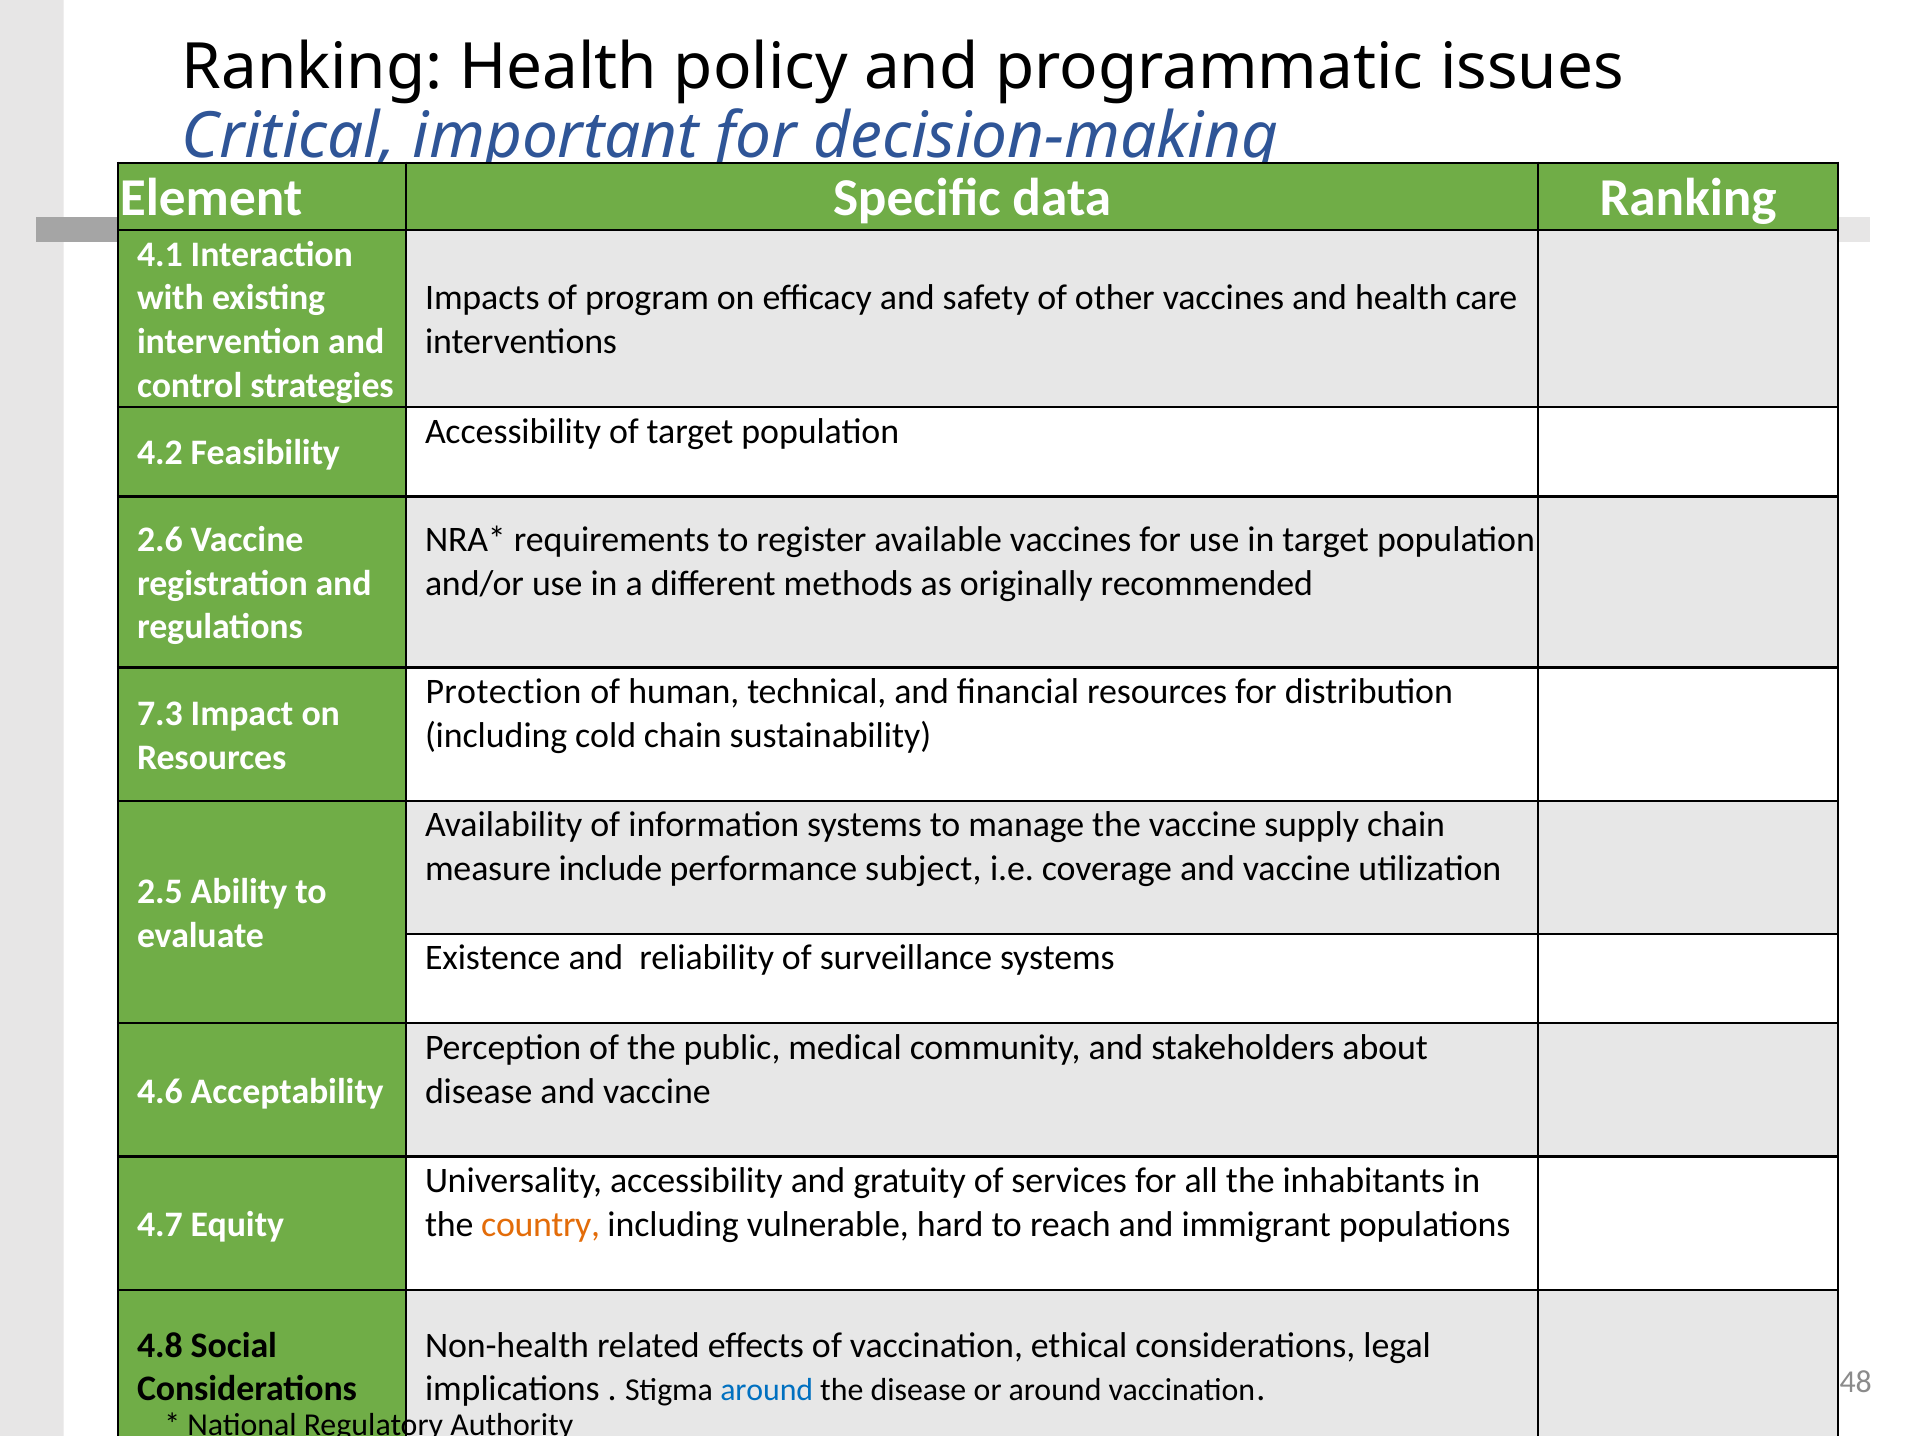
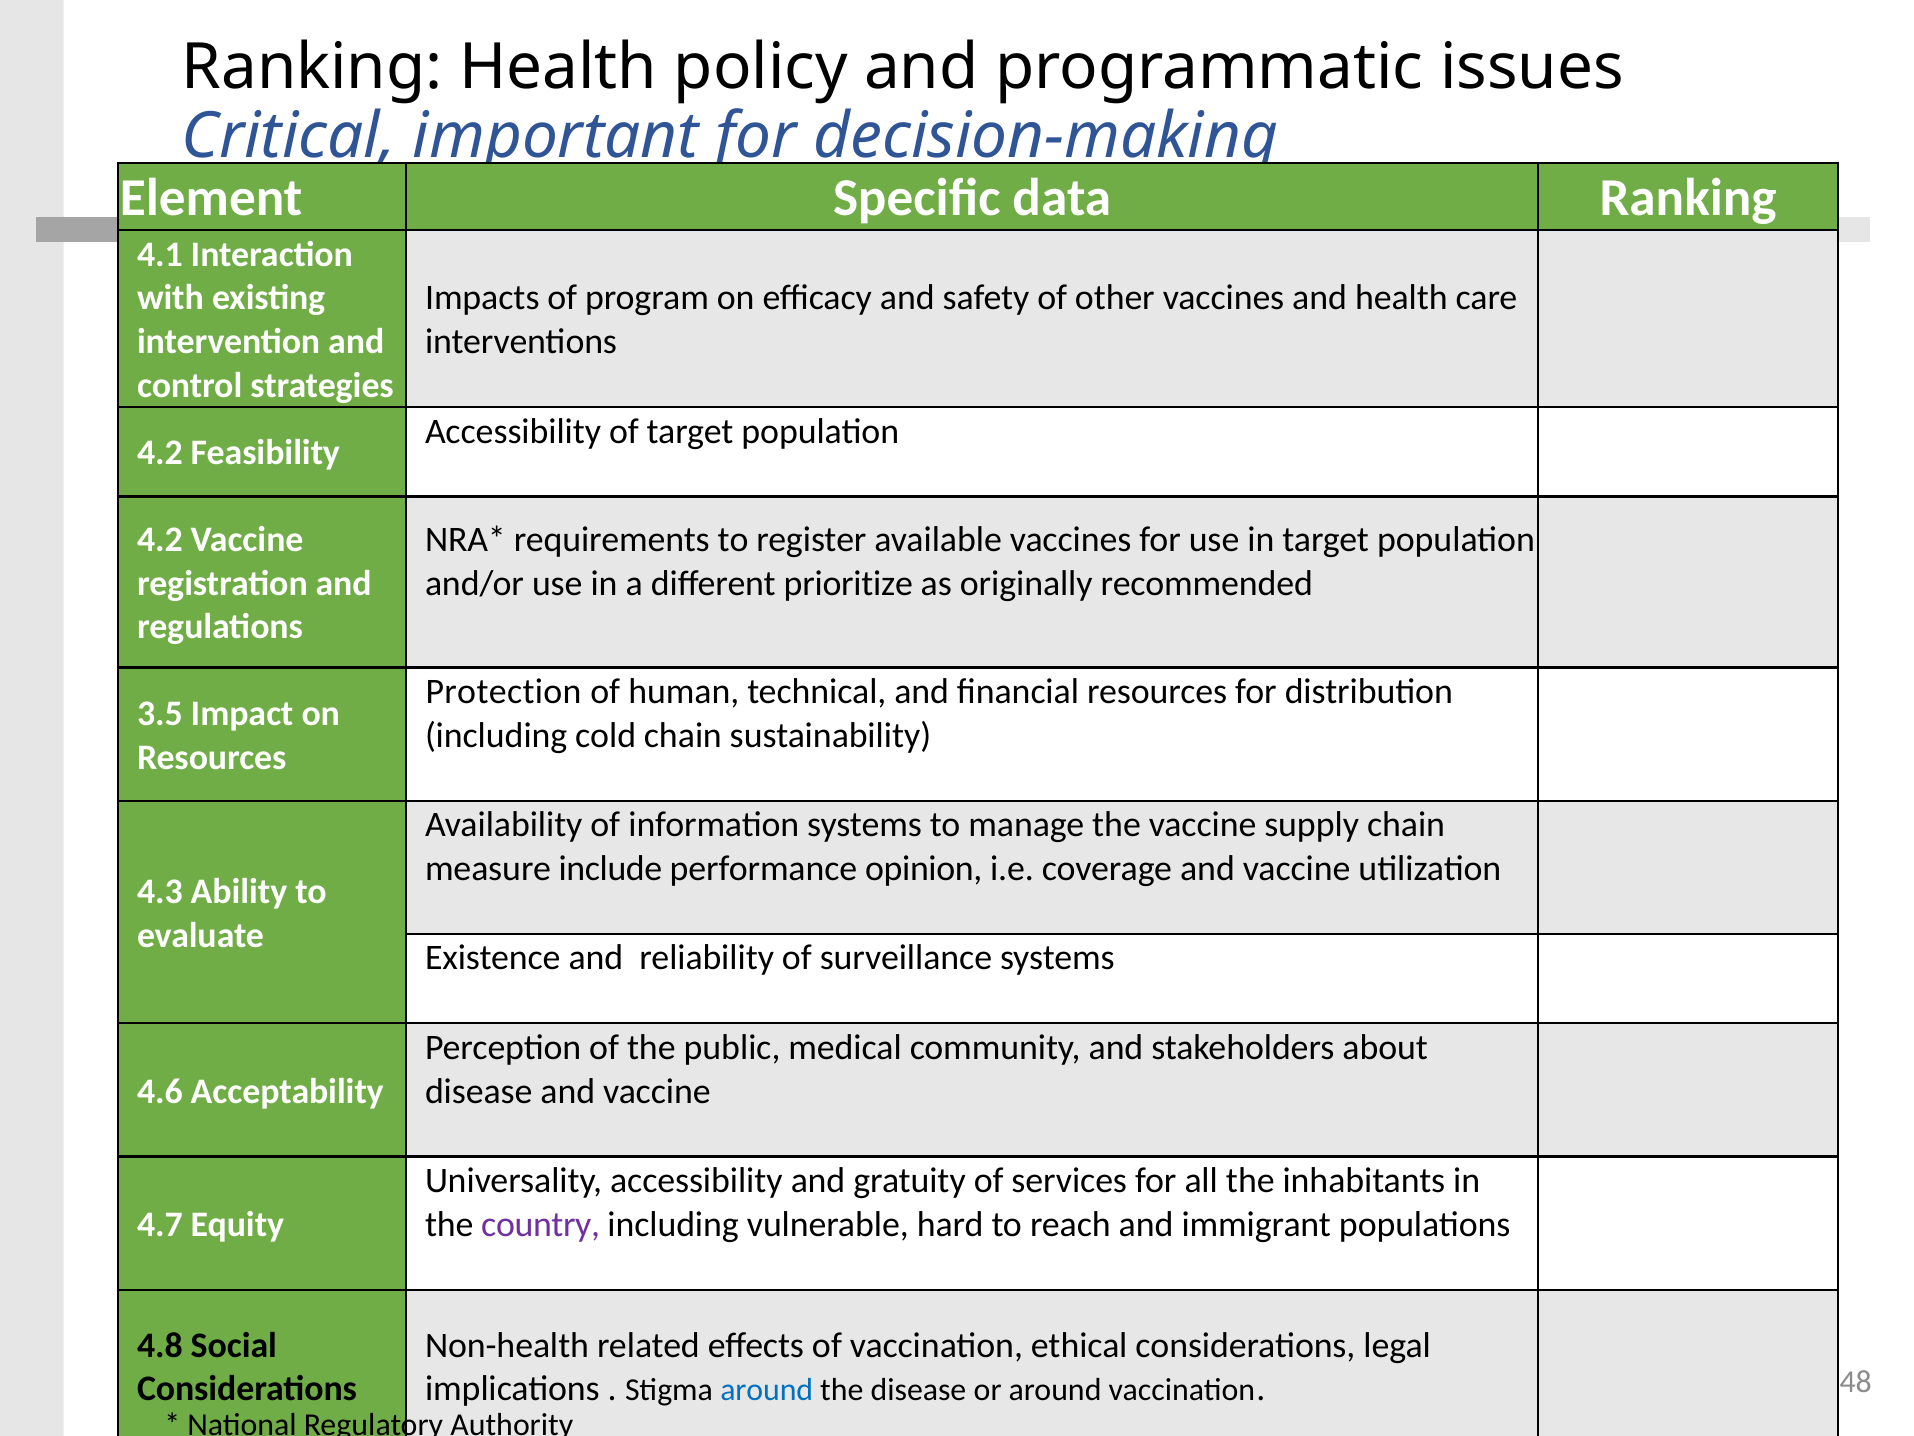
2.6 at (160, 539): 2.6 -> 4.2
methods: methods -> prioritize
7.3: 7.3 -> 3.5
subject: subject -> opinion
2.5: 2.5 -> 4.3
country colour: orange -> purple
